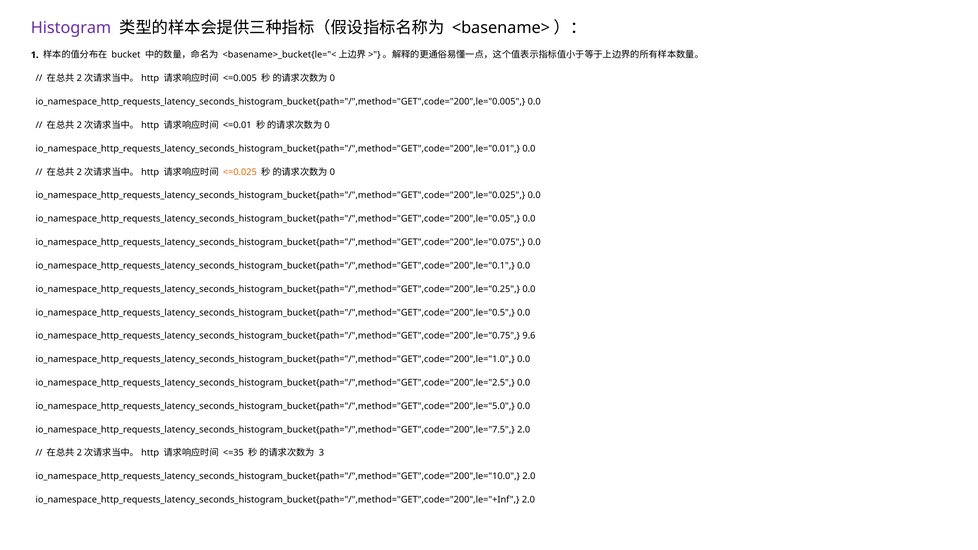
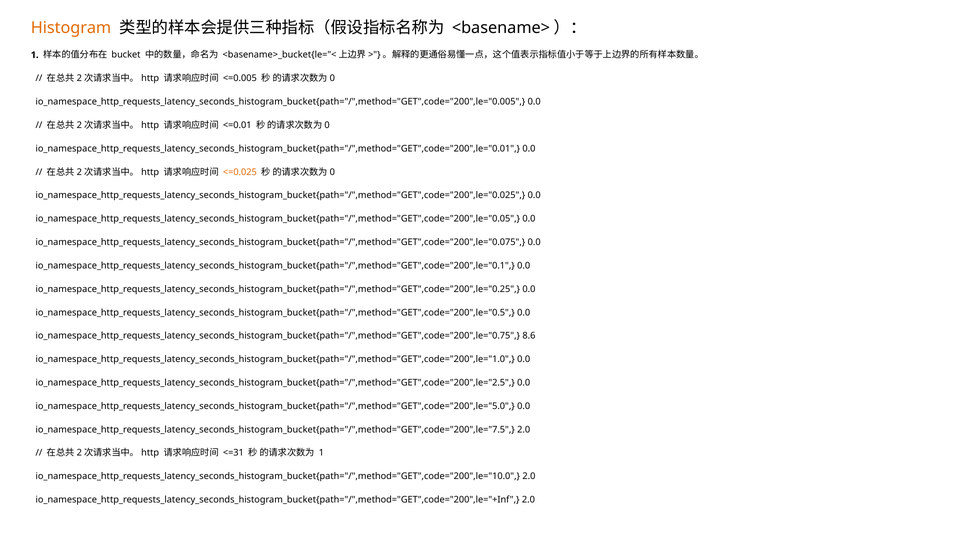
Histogram colour: purple -> orange
9.6: 9.6 -> 8.6
<=35: <=35 -> <=31
3 at (321, 453): 3 -> 1
